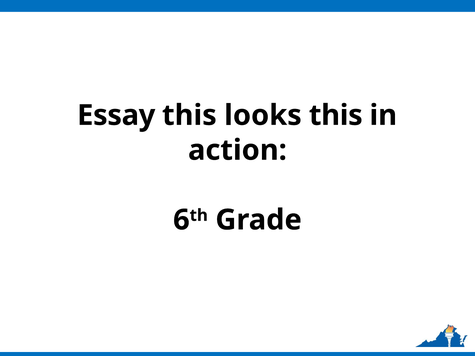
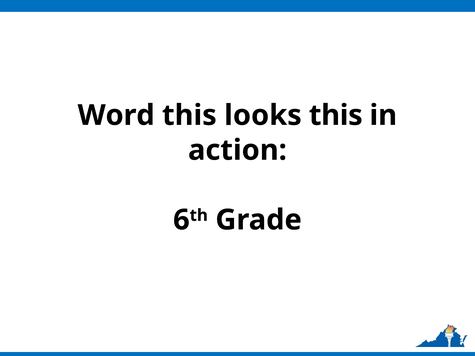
Essay: Essay -> Word
